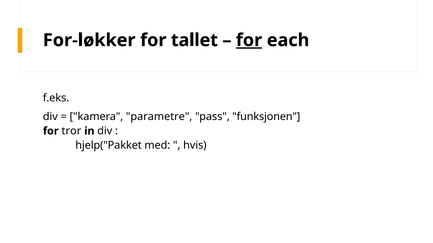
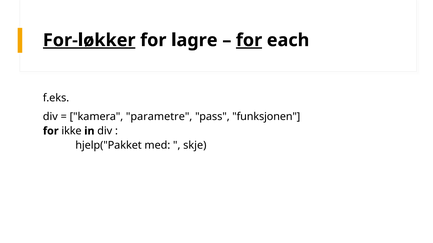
For-løkker underline: none -> present
tallet: tallet -> lagre
tror: tror -> ikke
hvis: hvis -> skje
